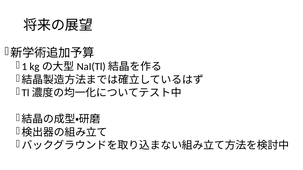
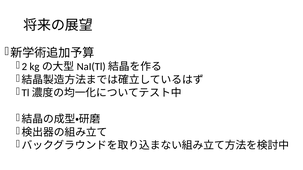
1: 1 -> 2
